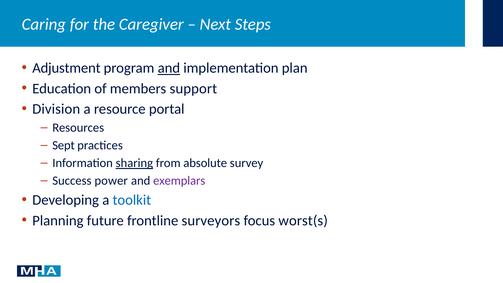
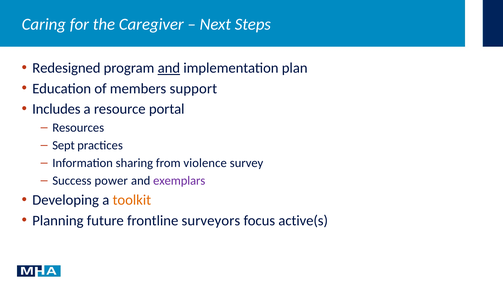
Adjustment: Adjustment -> Redesigned
Division: Division -> Includes
sharing underline: present -> none
absolute: absolute -> violence
toolkit colour: blue -> orange
worst(s: worst(s -> active(s
